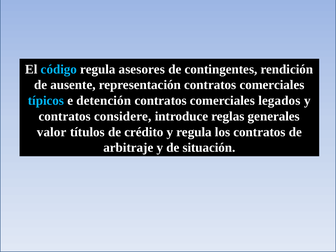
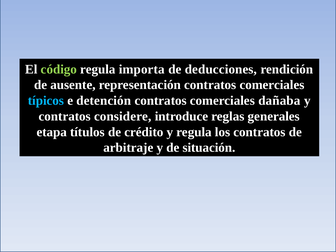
código colour: light blue -> light green
asesores: asesores -> importa
contingentes: contingentes -> deducciones
legados: legados -> dañaba
valor: valor -> etapa
